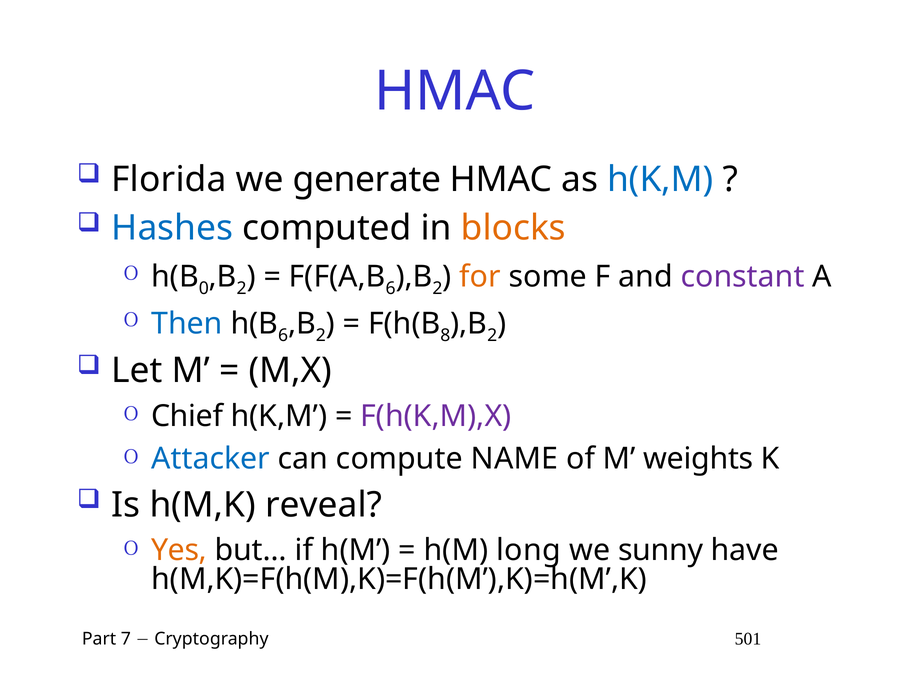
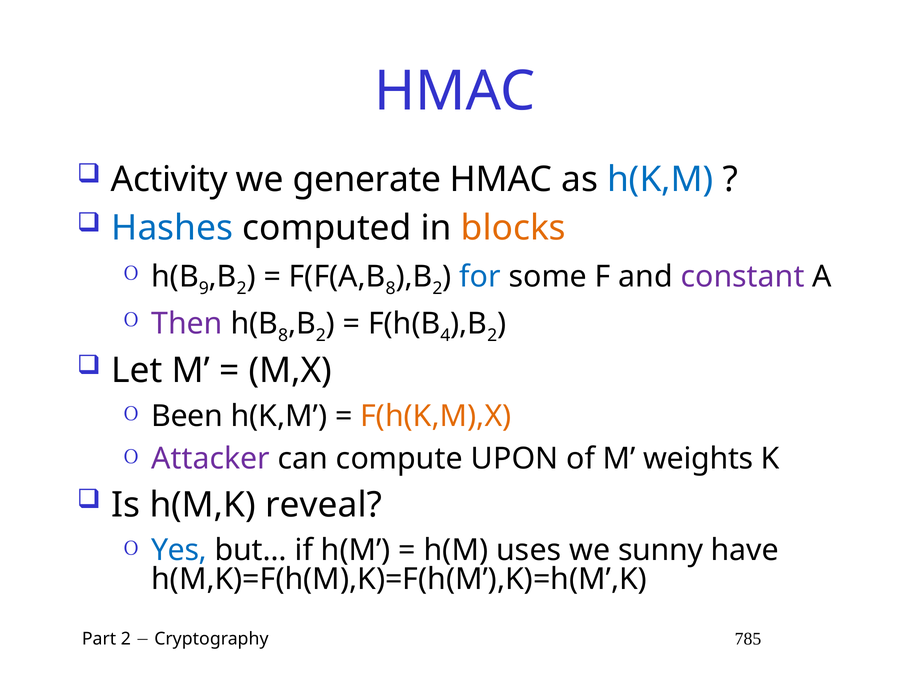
Florida: Florida -> Activity
0: 0 -> 9
6 at (391, 288): 6 -> 8
for colour: orange -> blue
Then colour: blue -> purple
6 at (283, 335): 6 -> 8
8: 8 -> 4
Chief: Chief -> Been
F(h(K,M),X colour: purple -> orange
Attacker colour: blue -> purple
NAME: NAME -> UPON
Yes colour: orange -> blue
long: long -> uses
Part 7: 7 -> 2
501: 501 -> 785
